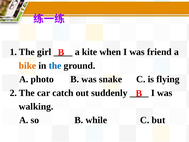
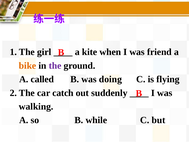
the at (55, 66) colour: blue -> purple
photo: photo -> called
snake: snake -> doing
